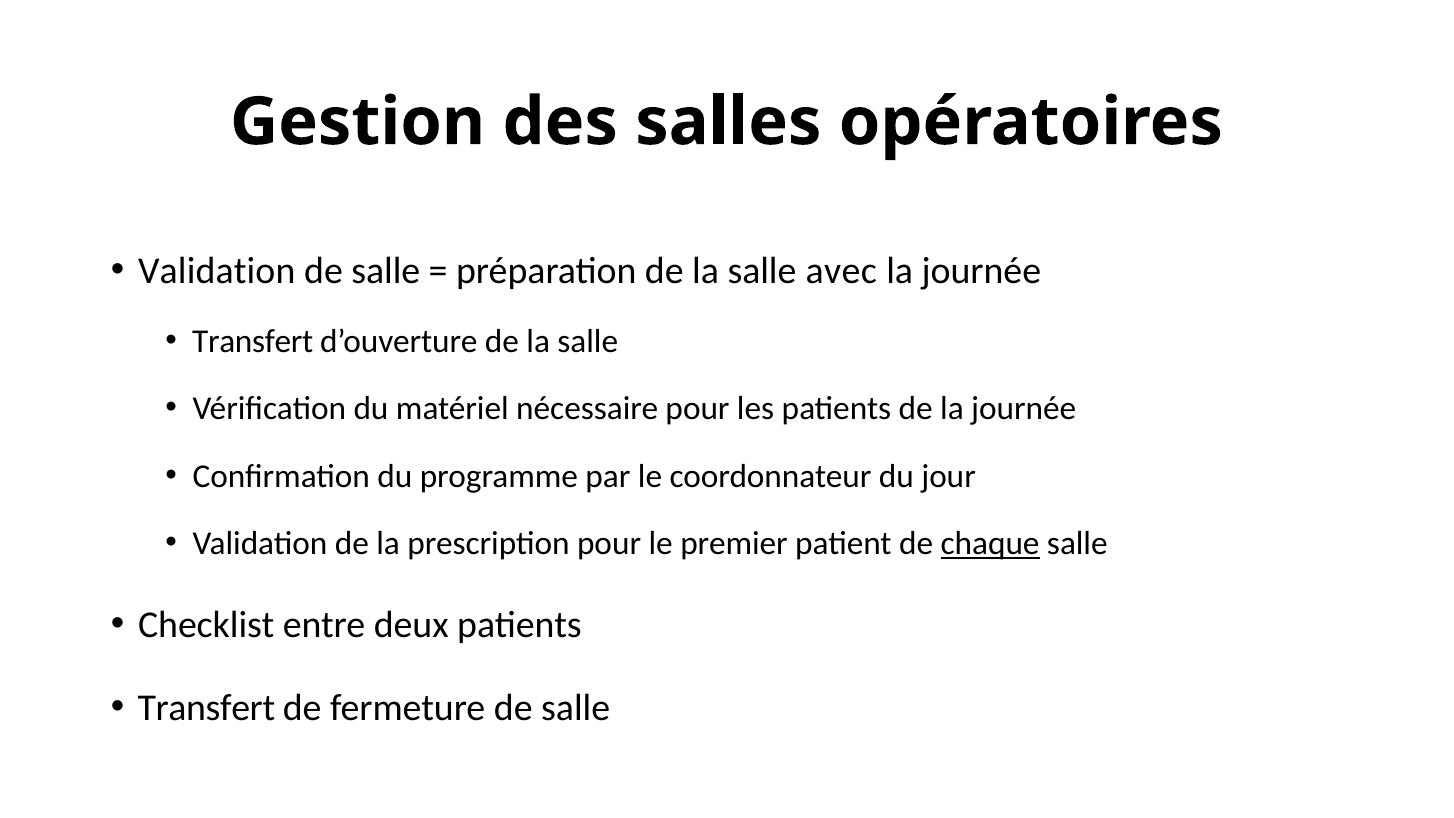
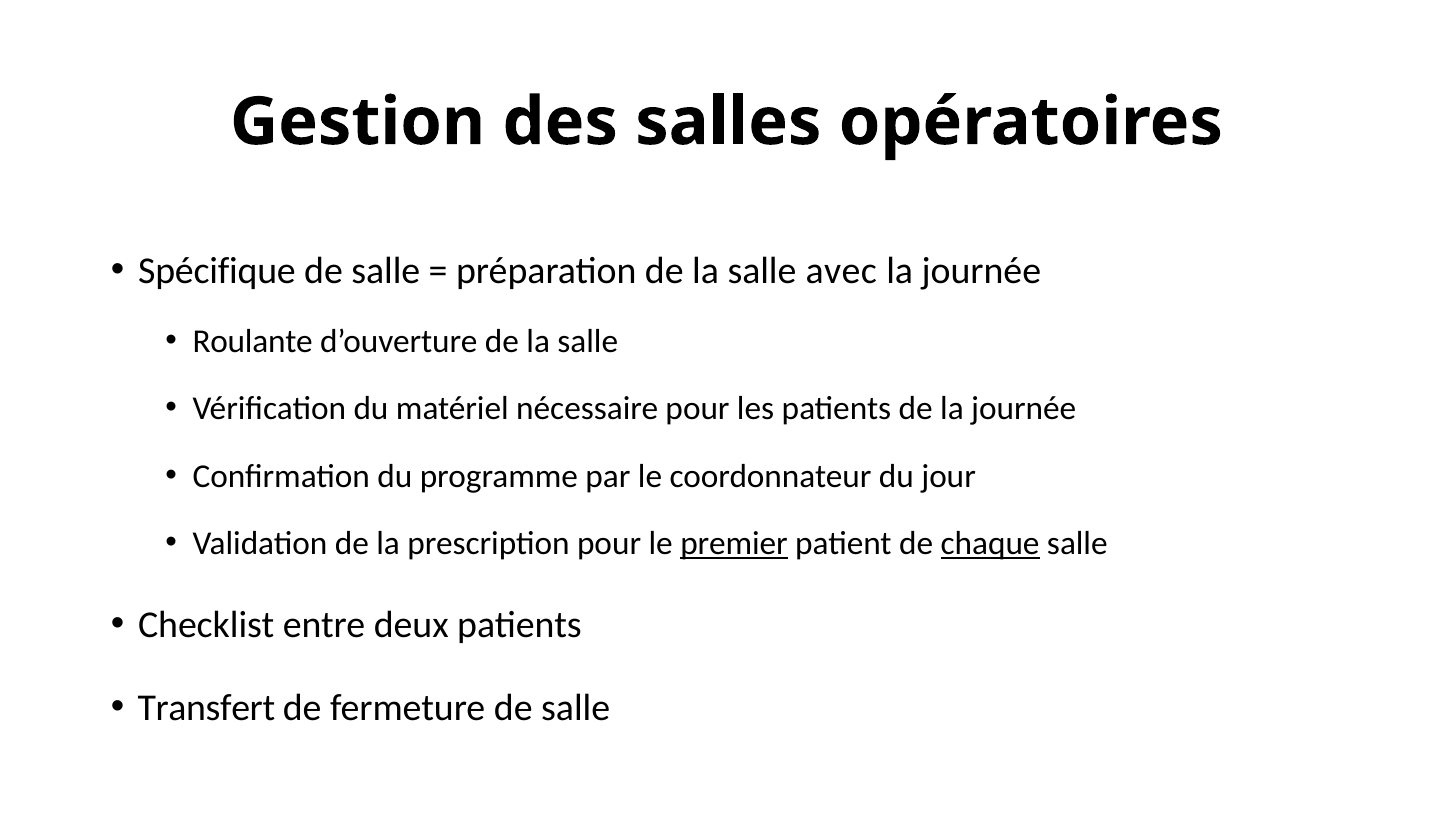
Validation at (217, 271): Validation -> Spécifique
Transfert at (253, 341): Transfert -> Roulante
premier underline: none -> present
